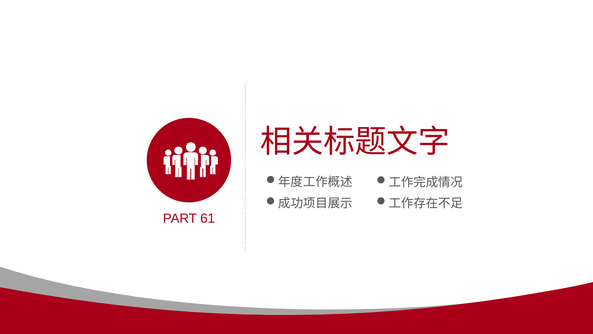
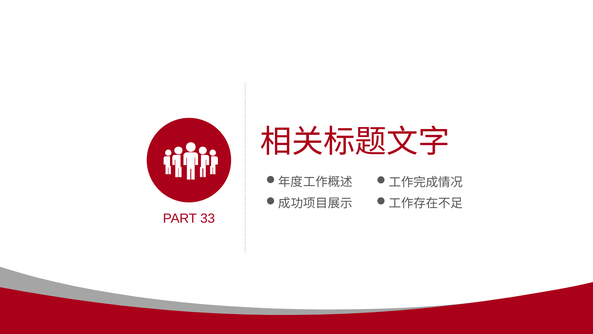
61: 61 -> 33
